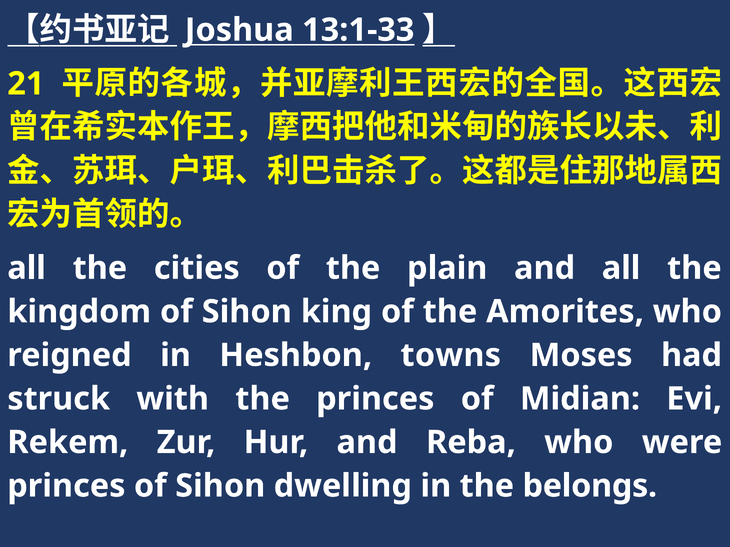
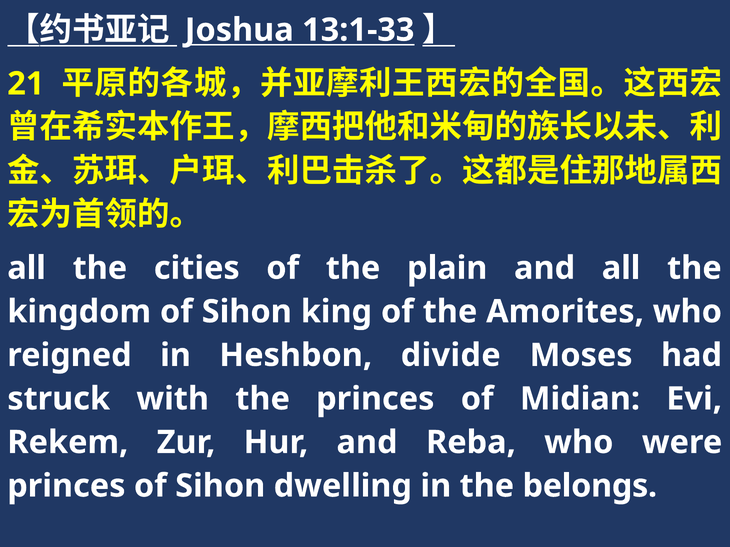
towns: towns -> divide
